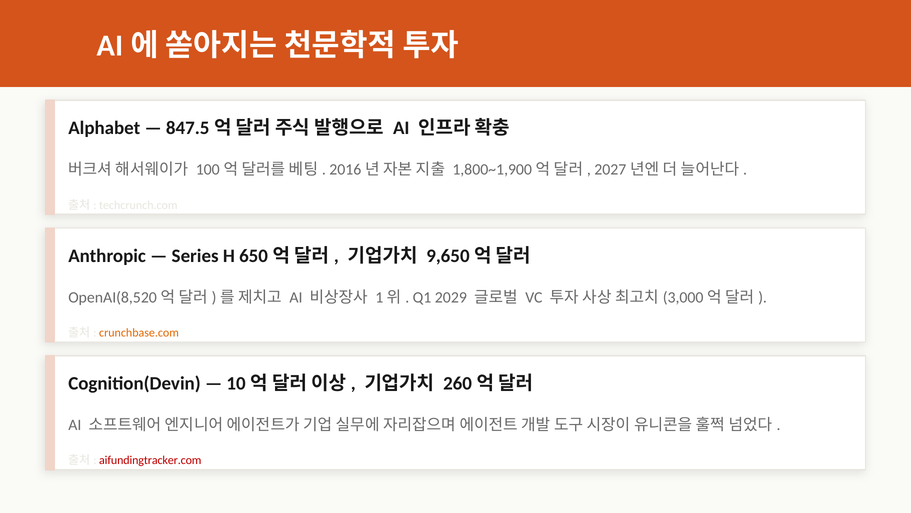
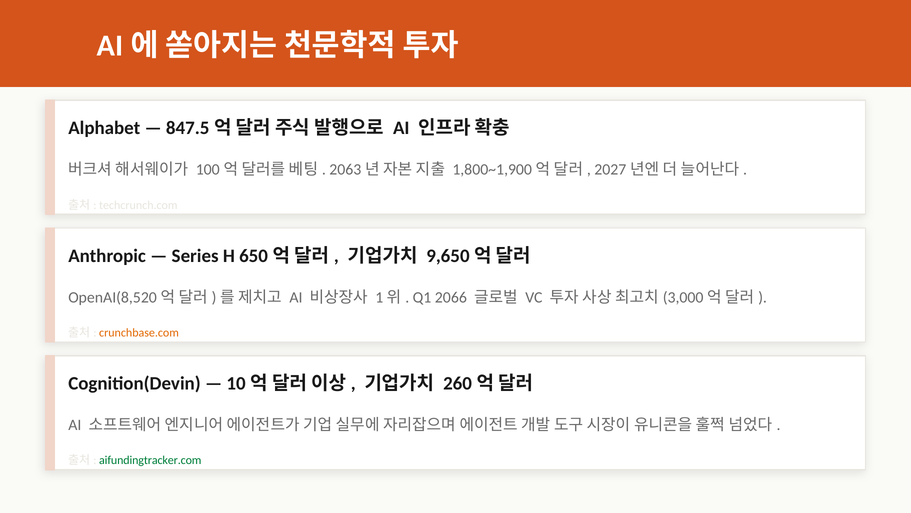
2016: 2016 -> 2063
2029: 2029 -> 2066
aifundingtracker.com colour: red -> green
